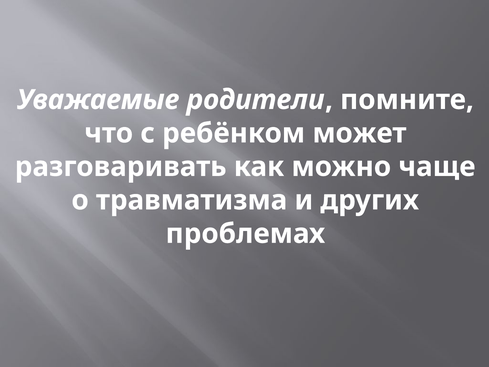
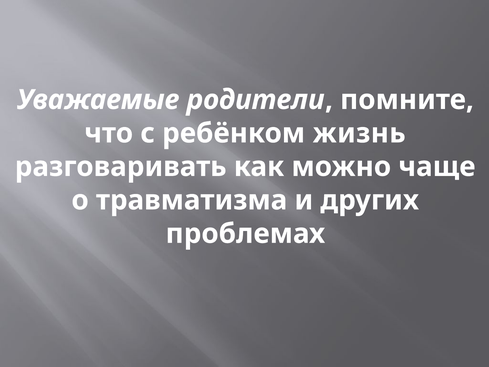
может: может -> жизнь
